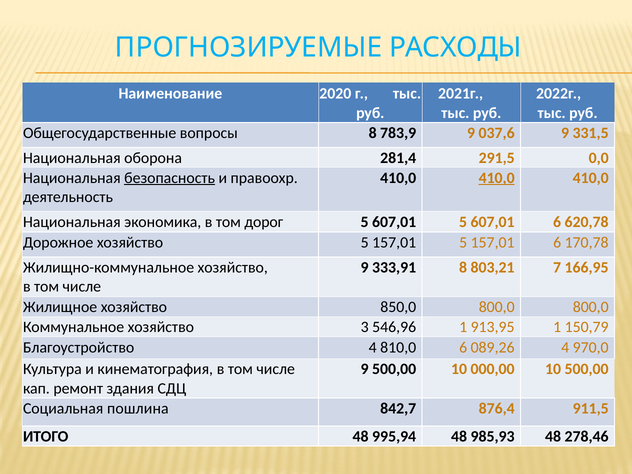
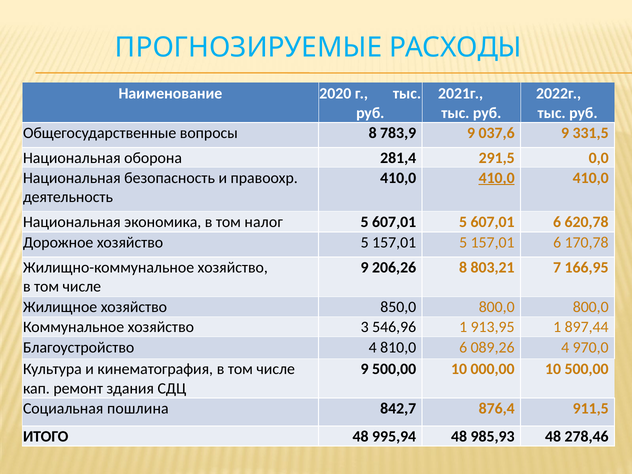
безопасность underline: present -> none
дорог: дорог -> налог
333,91: 333,91 -> 206,26
150,79: 150,79 -> 897,44
